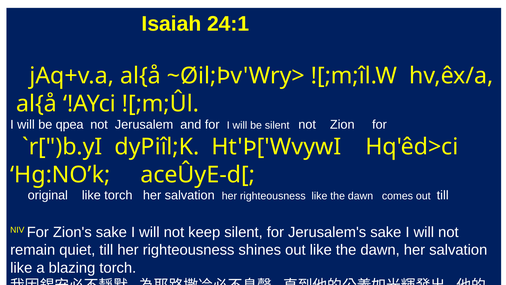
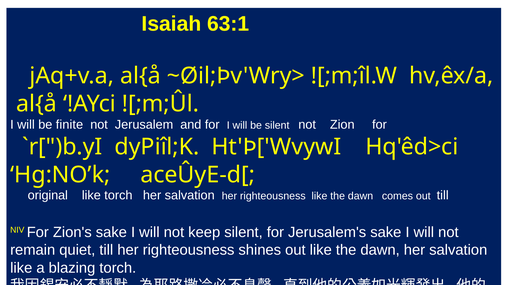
24:1: 24:1 -> 63:1
qpea: qpea -> finite
